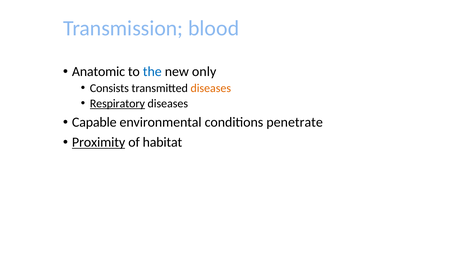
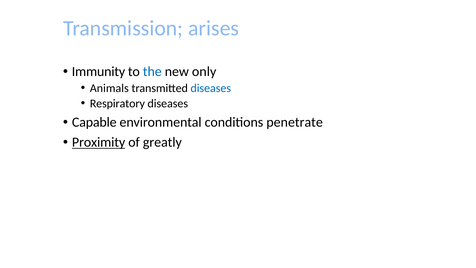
blood: blood -> arises
Anatomic: Anatomic -> Immunity
Consists: Consists -> Animals
diseases at (211, 88) colour: orange -> blue
Respiratory underline: present -> none
habitat: habitat -> greatly
